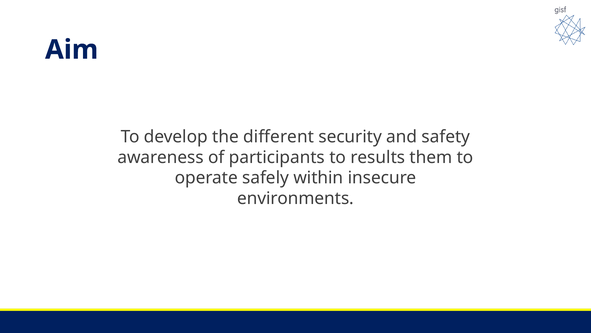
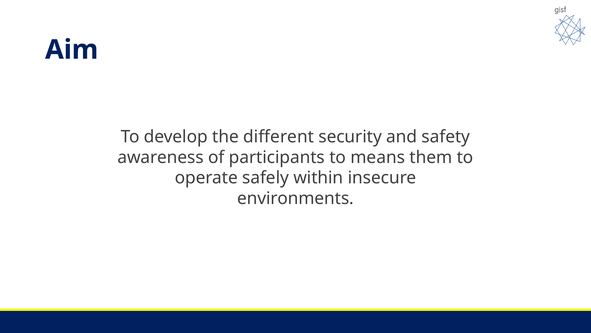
results: results -> means
